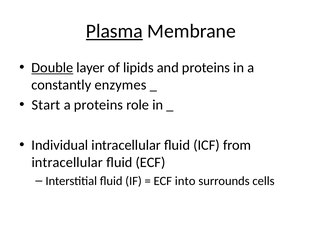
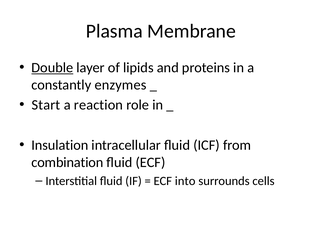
Plasma underline: present -> none
a proteins: proteins -> reaction
Individual: Individual -> Insulation
intracellular at (67, 162): intracellular -> combination
